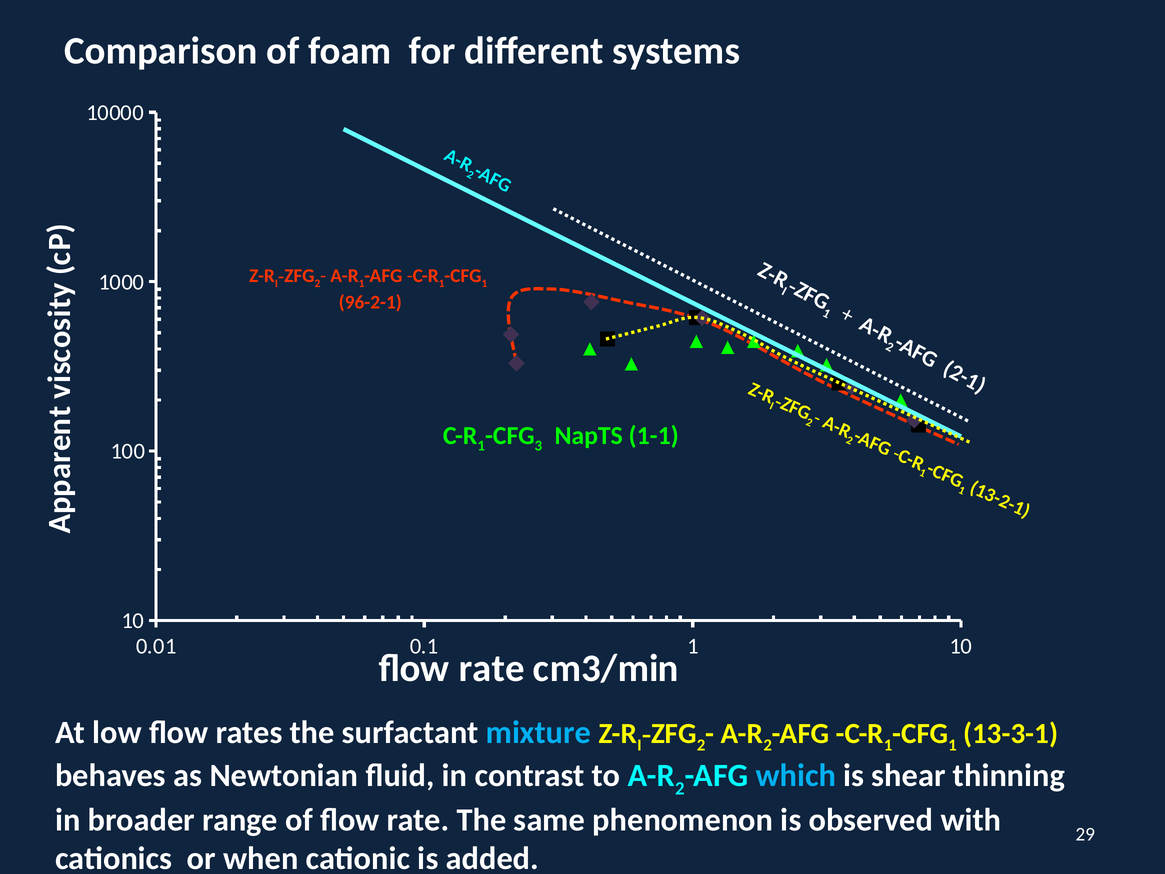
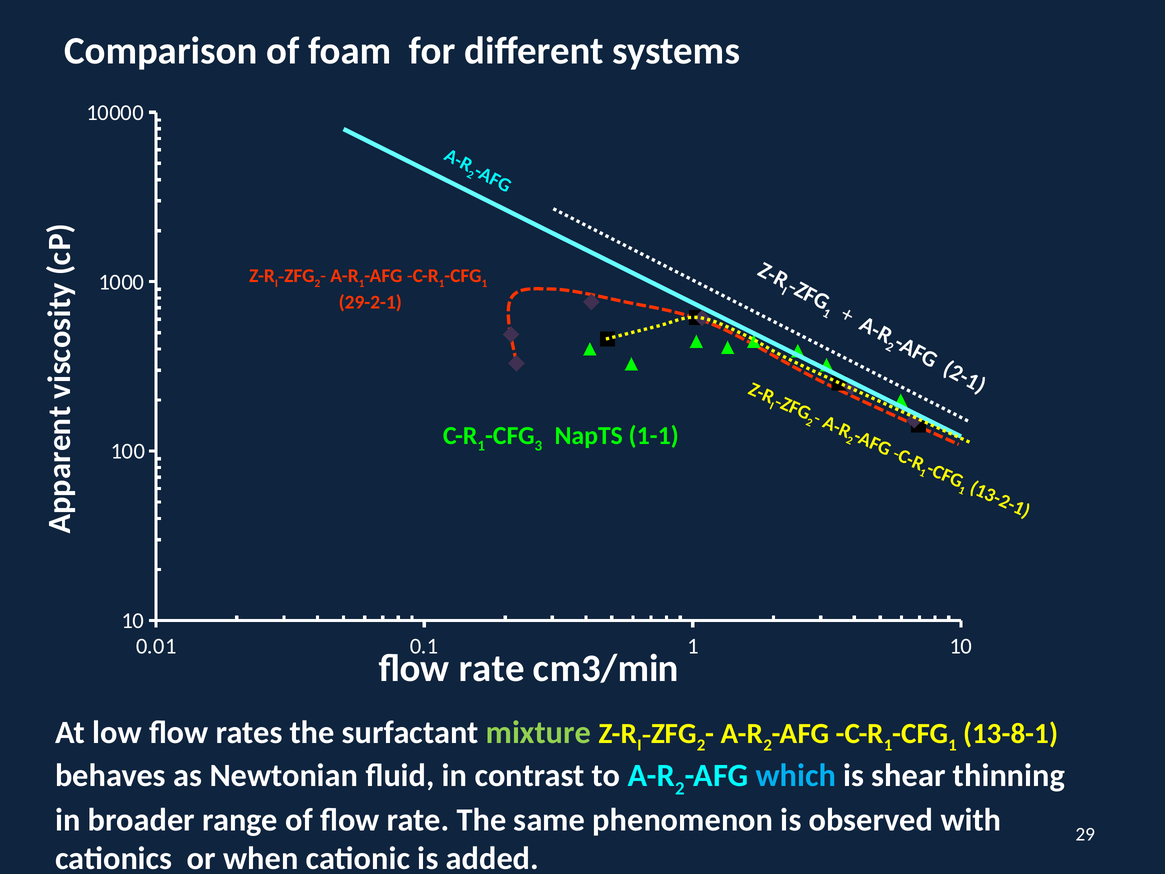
96-2-1: 96-2-1 -> 29-2-1
mixture colour: light blue -> light green
13-3-1: 13-3-1 -> 13-8-1
